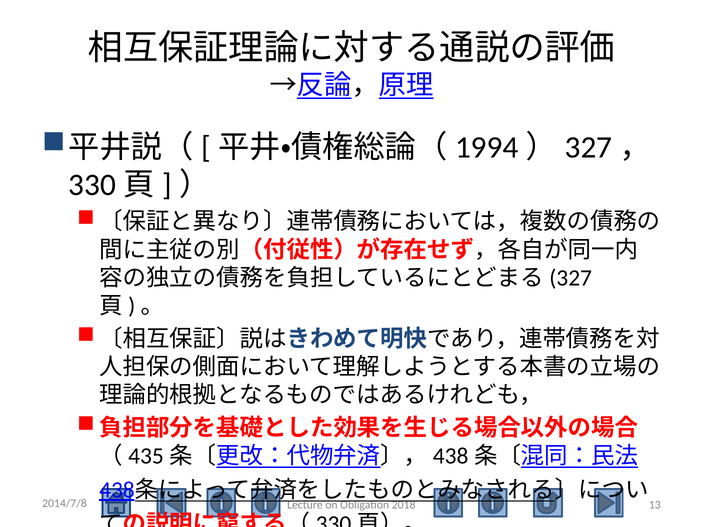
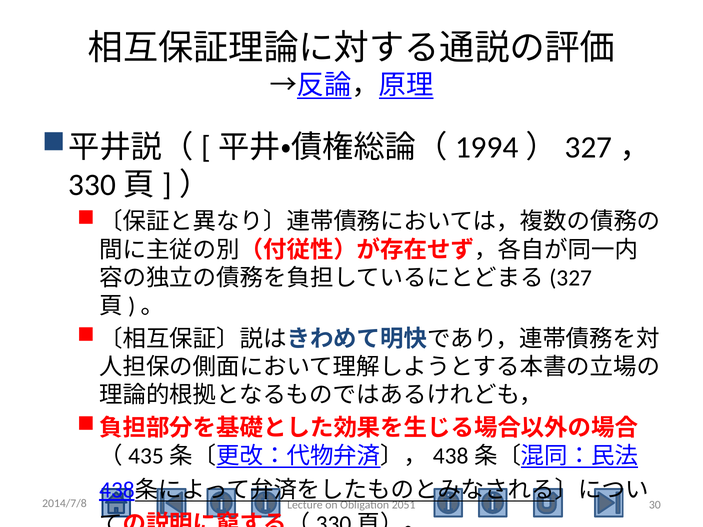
13: 13 -> 30
2018: 2018 -> 2051
